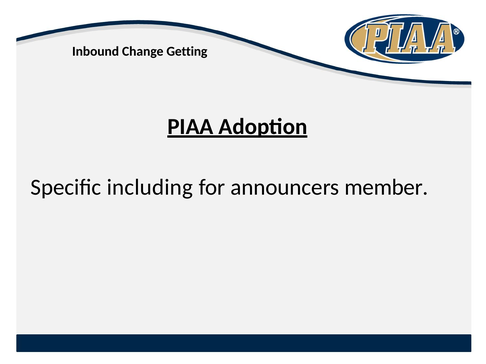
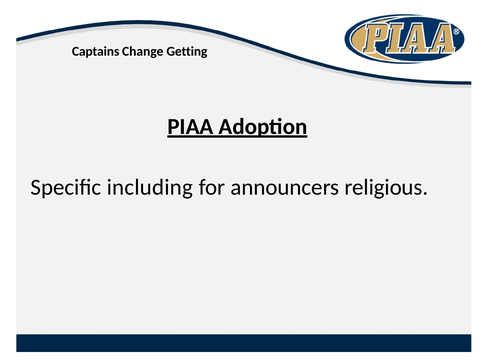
Inbound: Inbound -> Captains
member: member -> religious
